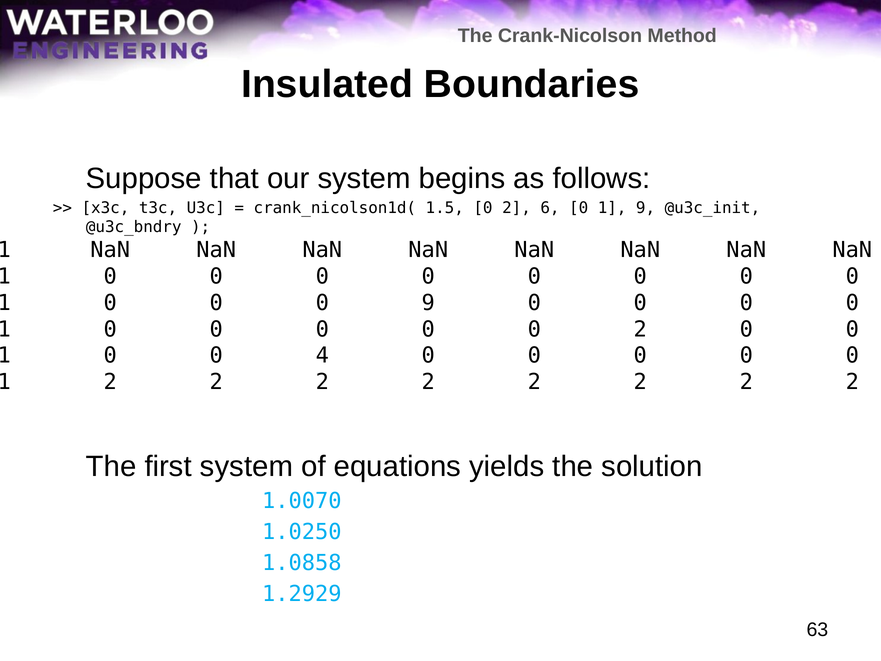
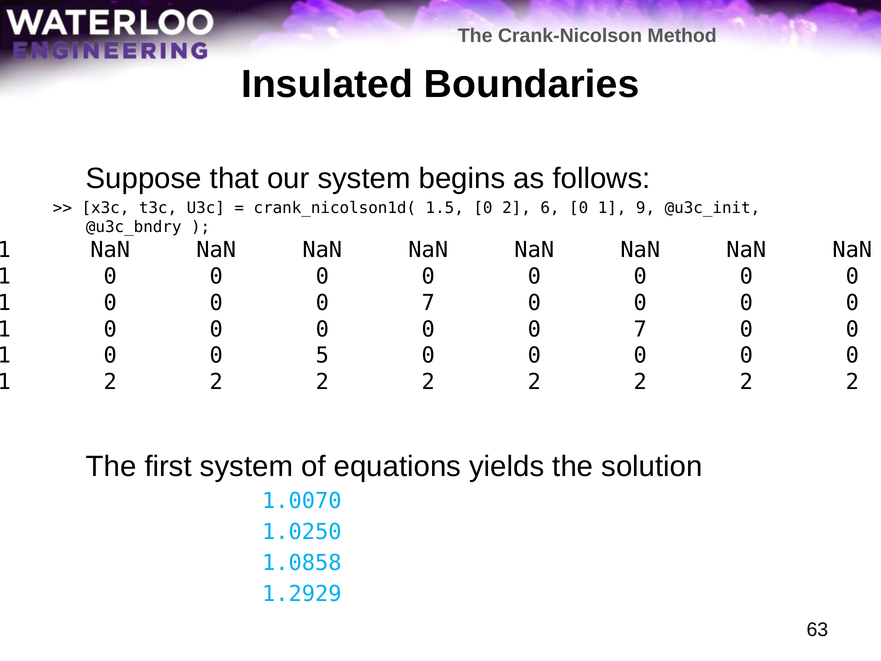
9 at (428, 303): 9 -> 7
2 at (640, 329): 2 -> 7
4: 4 -> 5
